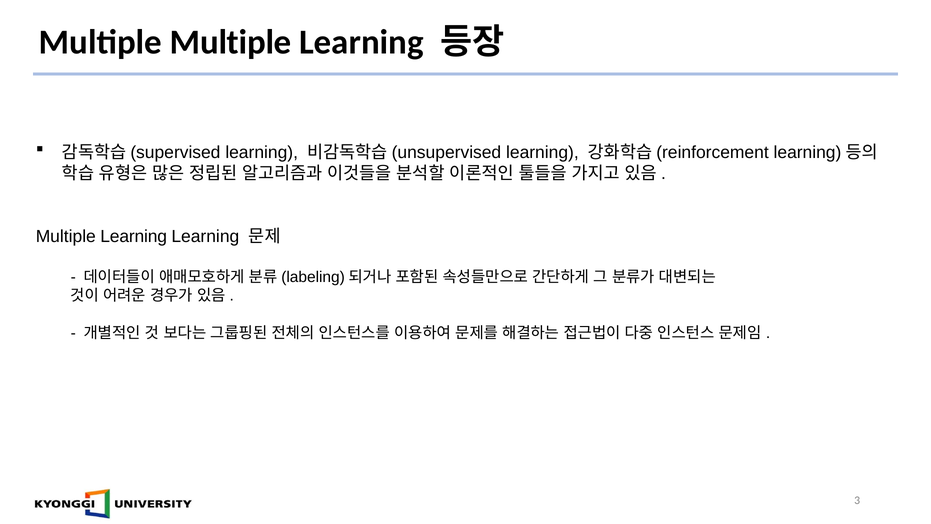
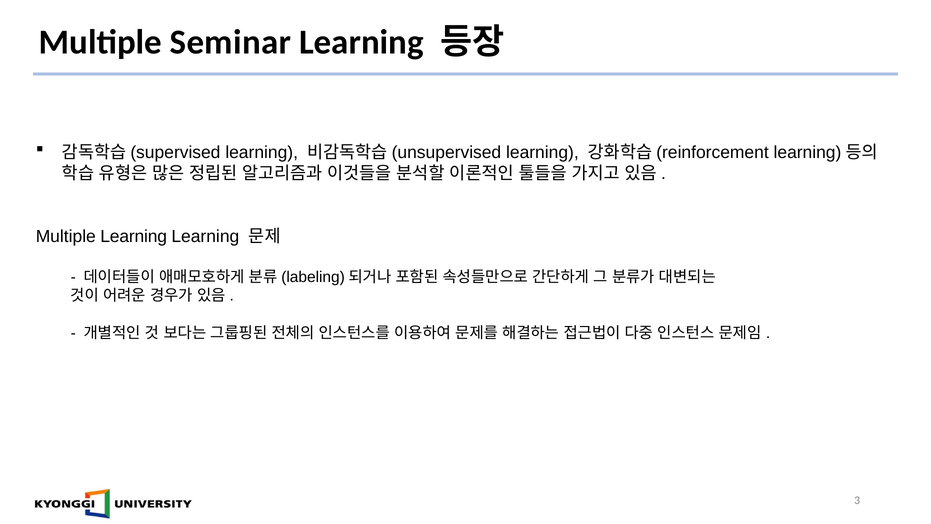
Multiple Multiple: Multiple -> Seminar
